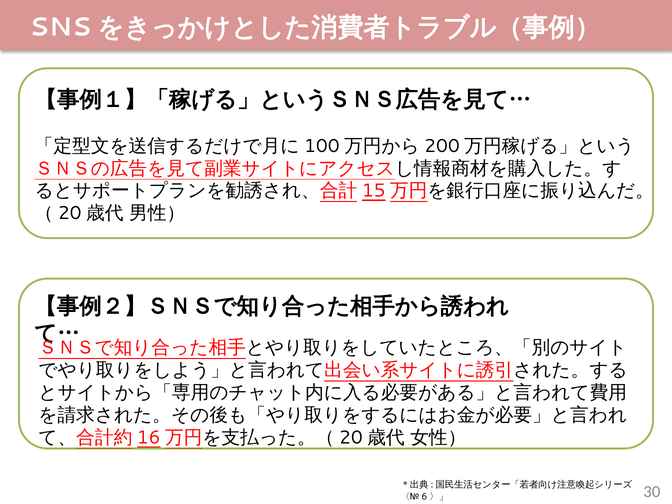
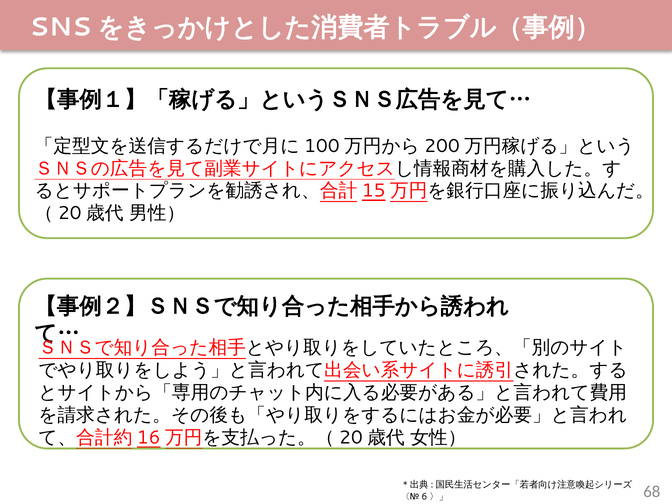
30: 30 -> 68
